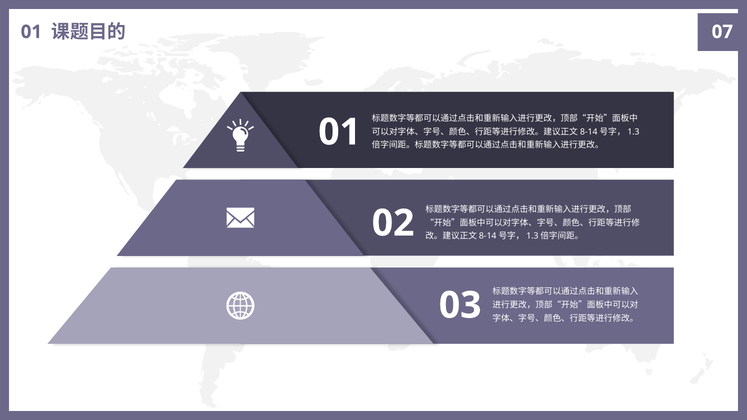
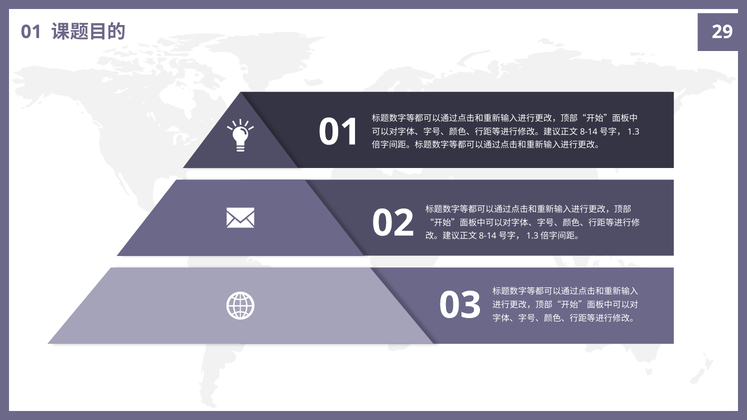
07: 07 -> 29
